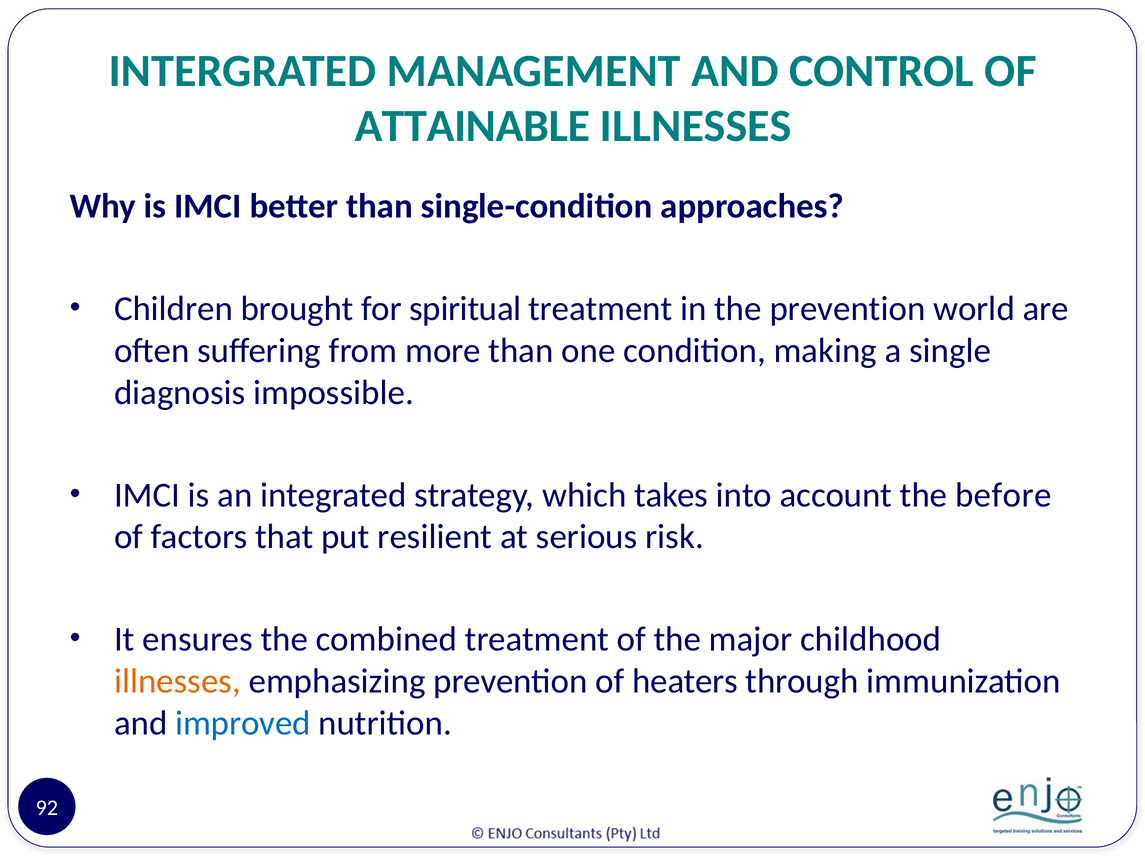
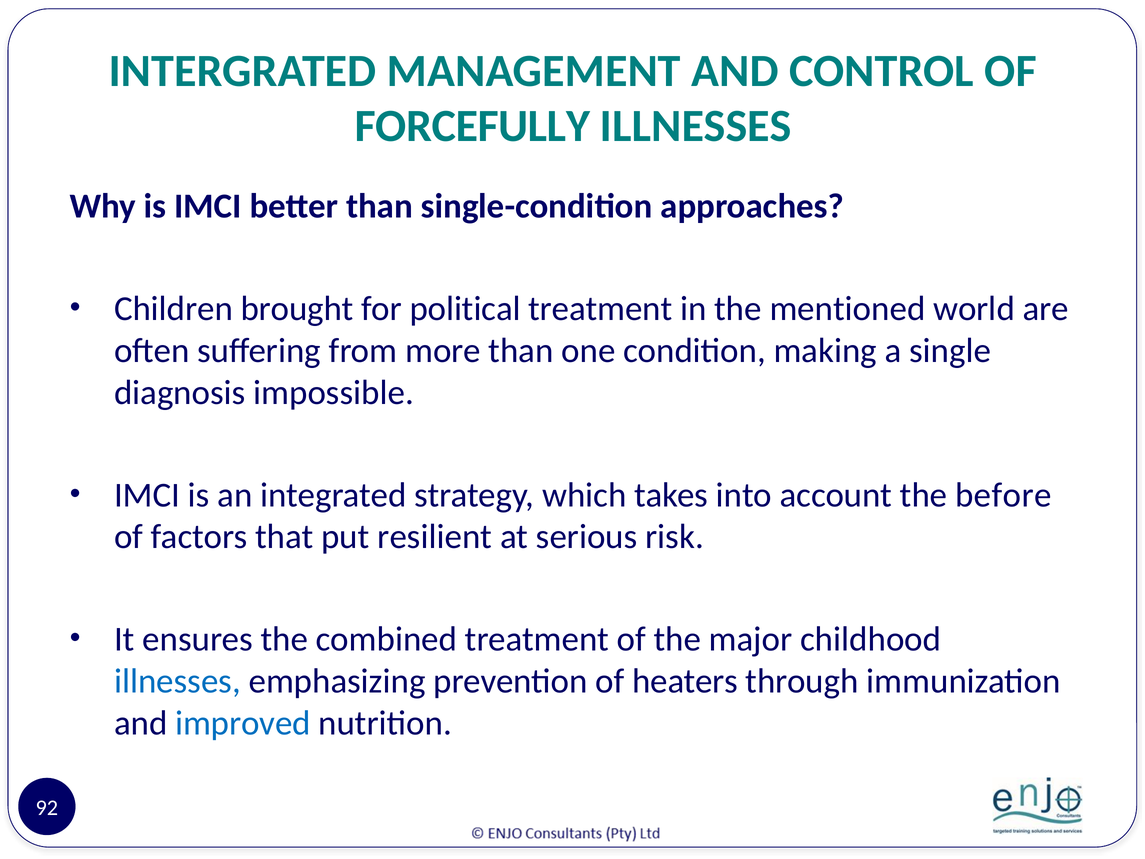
ATTAINABLE: ATTAINABLE -> FORCEFULLY
spiritual: spiritual -> political
the prevention: prevention -> mentioned
illnesses at (177, 681) colour: orange -> blue
